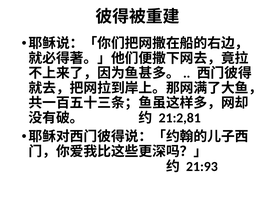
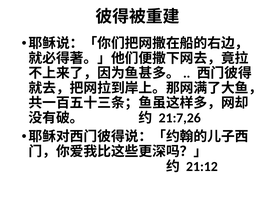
21:2,81: 21:2,81 -> 21:7,26
21:93: 21:93 -> 21:12
